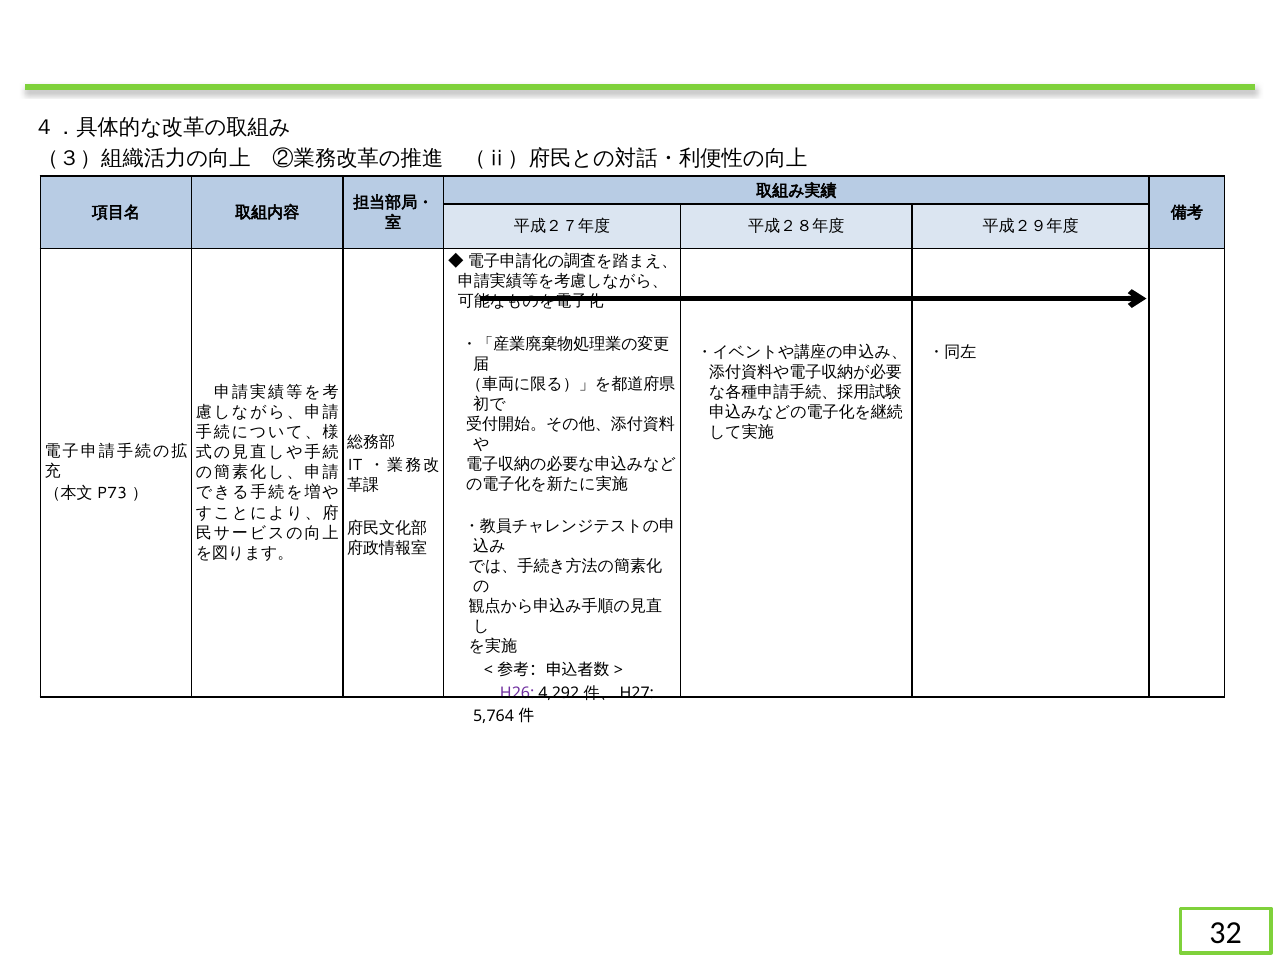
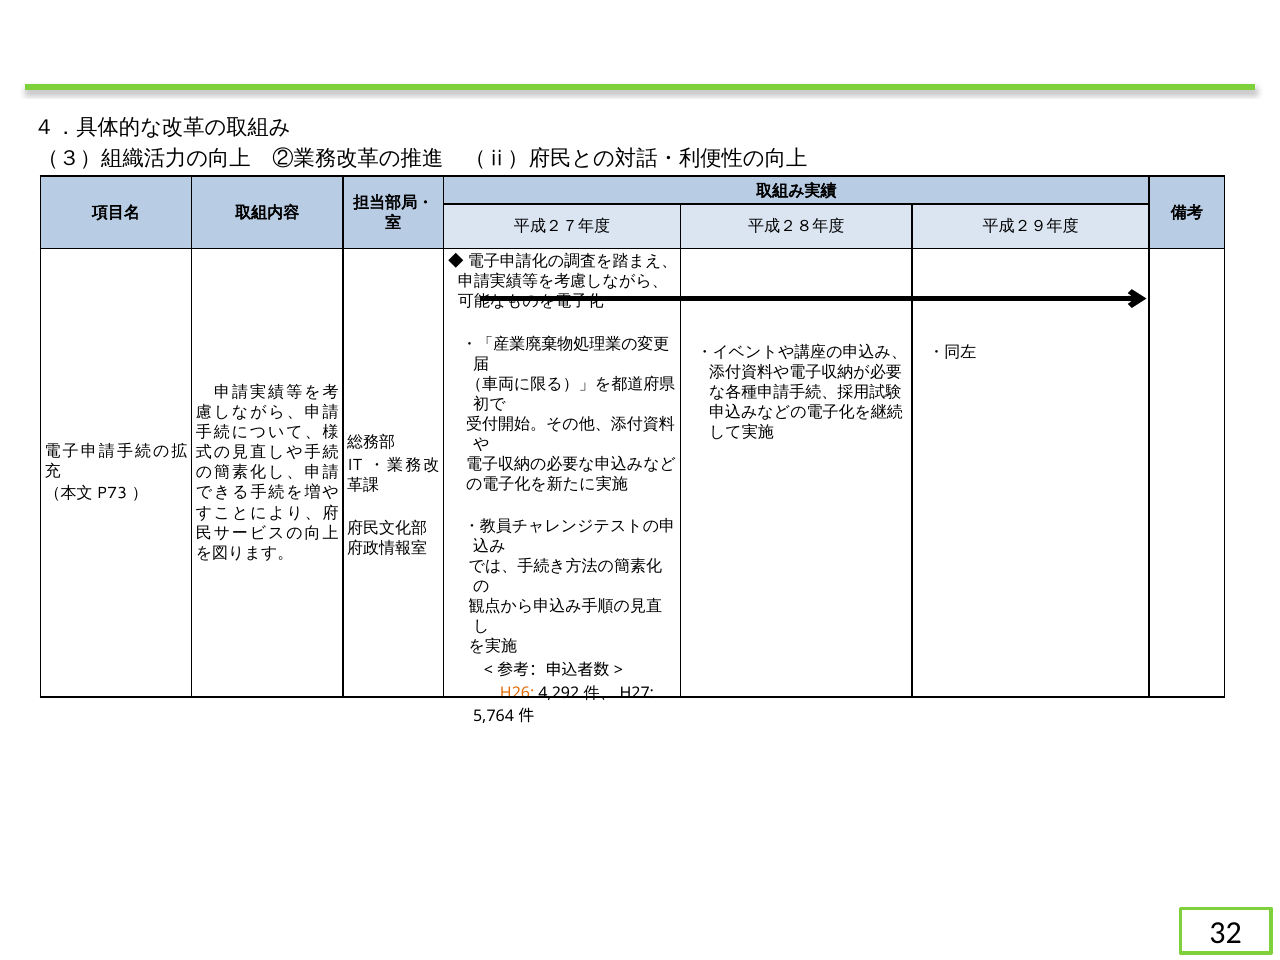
H26 colour: purple -> orange
